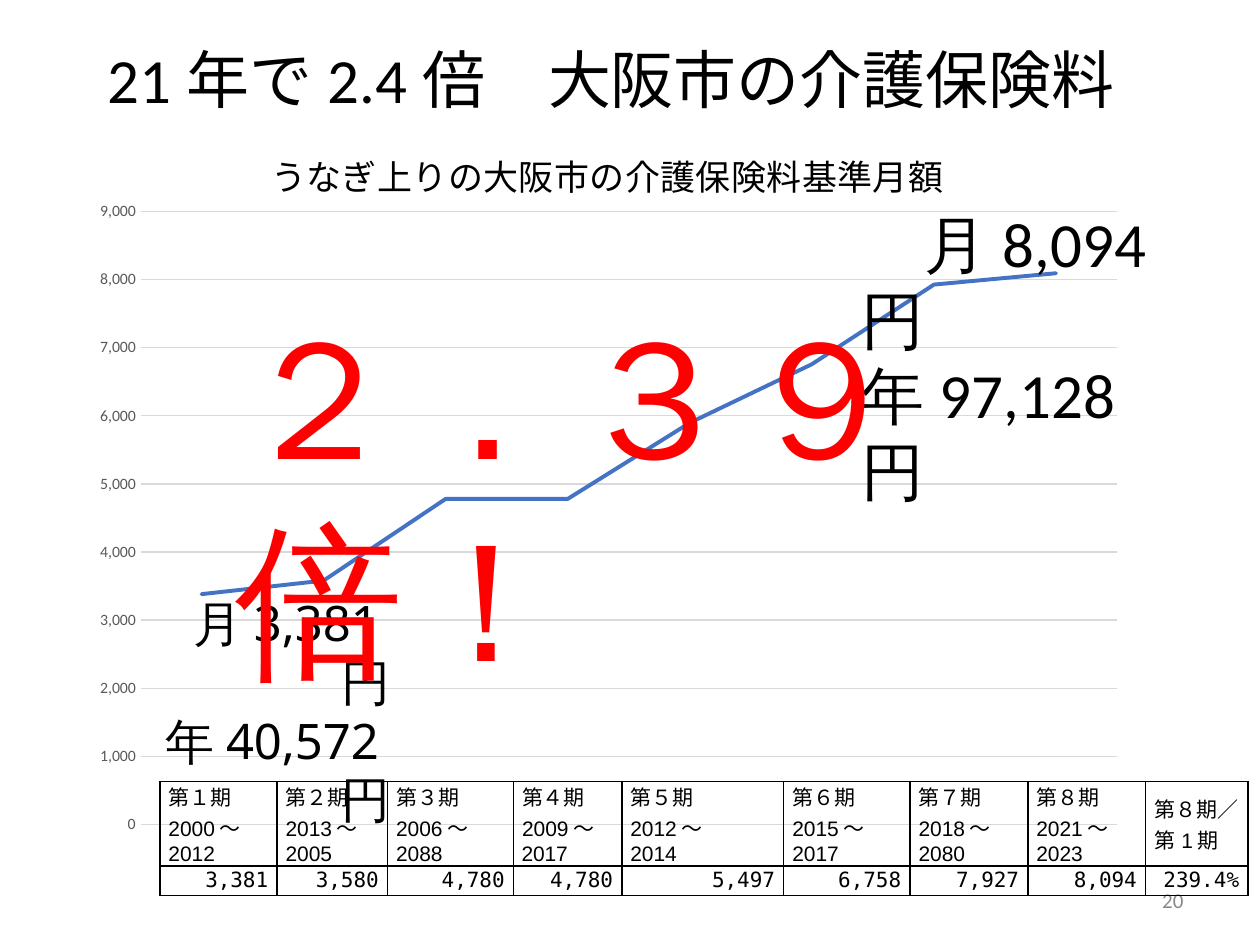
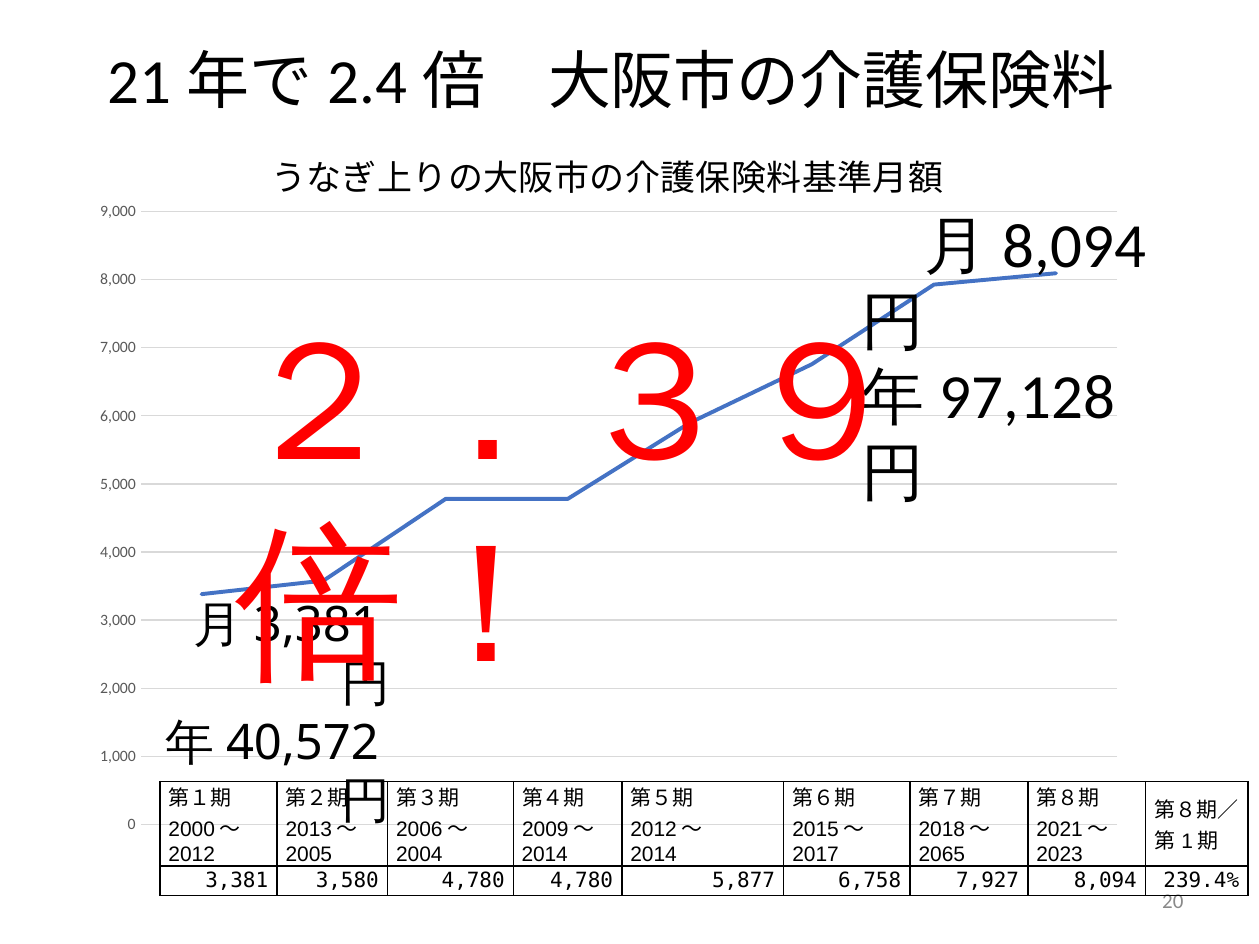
2088: 2088 -> 2004
2017 at (545, 855): 2017 -> 2014
2080: 2080 -> 2065
5,497: 5,497 -> 5,877
